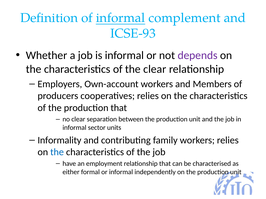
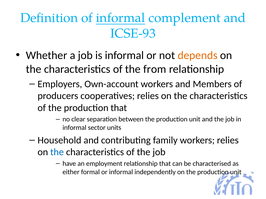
depends colour: purple -> orange
the clear: clear -> from
Informality: Informality -> Household
